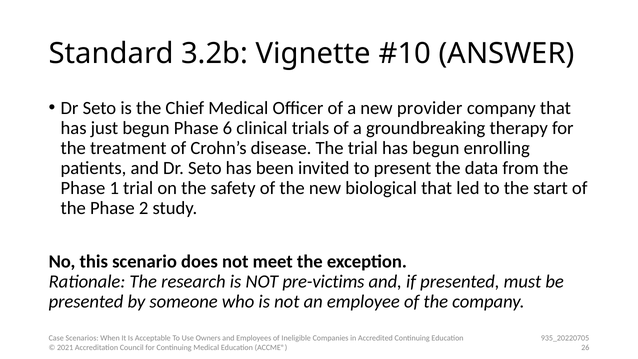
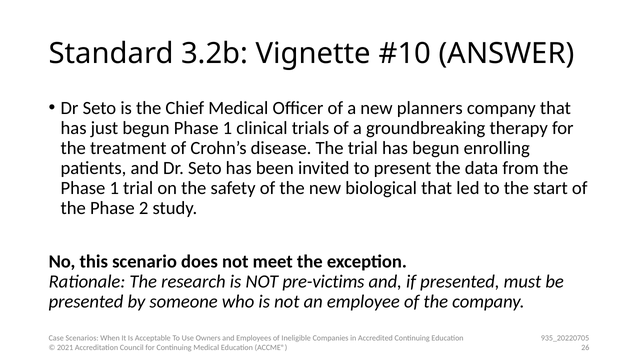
provider: provider -> planners
begun Phase 6: 6 -> 1
